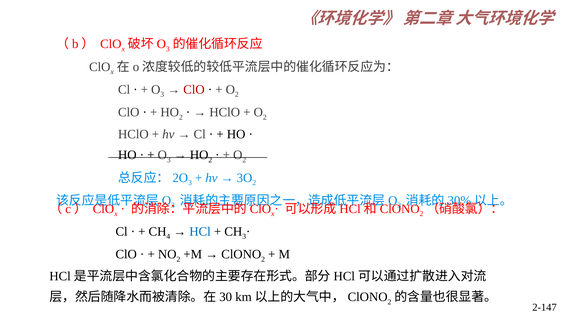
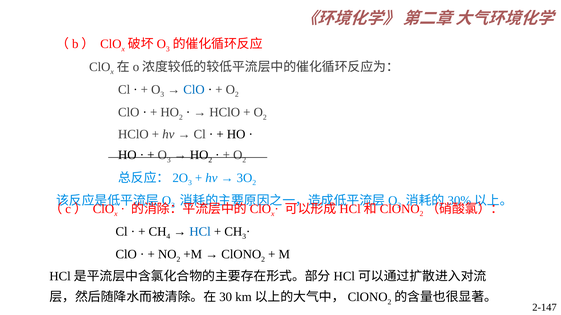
ClO at (194, 90) colour: red -> blue
